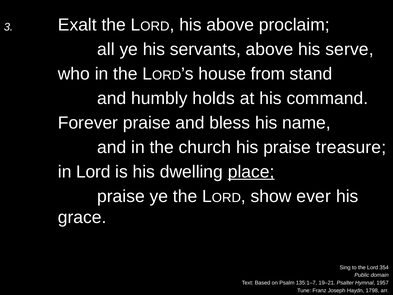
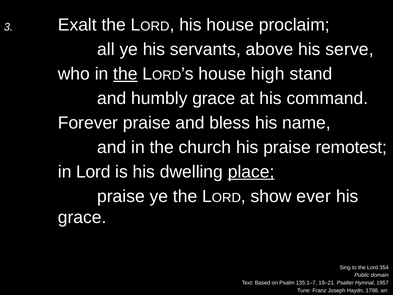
his above: above -> house
the at (125, 74) underline: none -> present
from: from -> high
humbly holds: holds -> grace
treasure: treasure -> remotest
